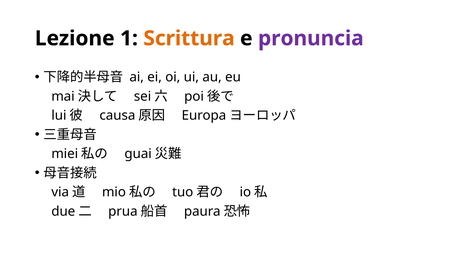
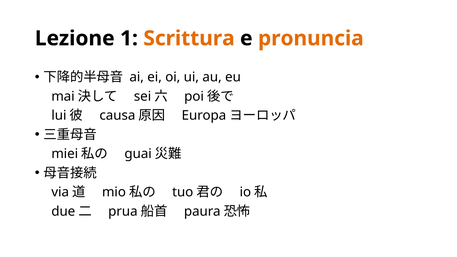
pronuncia colour: purple -> orange
